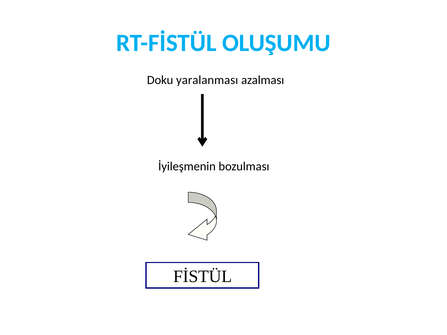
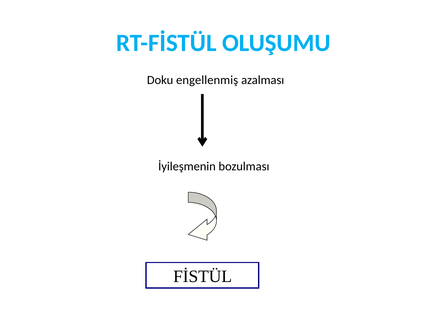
yaralanması: yaralanması -> engellenmiş
